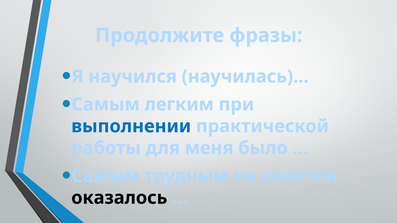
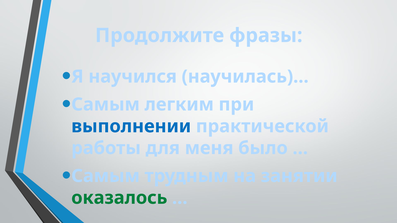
оказалось colour: black -> green
